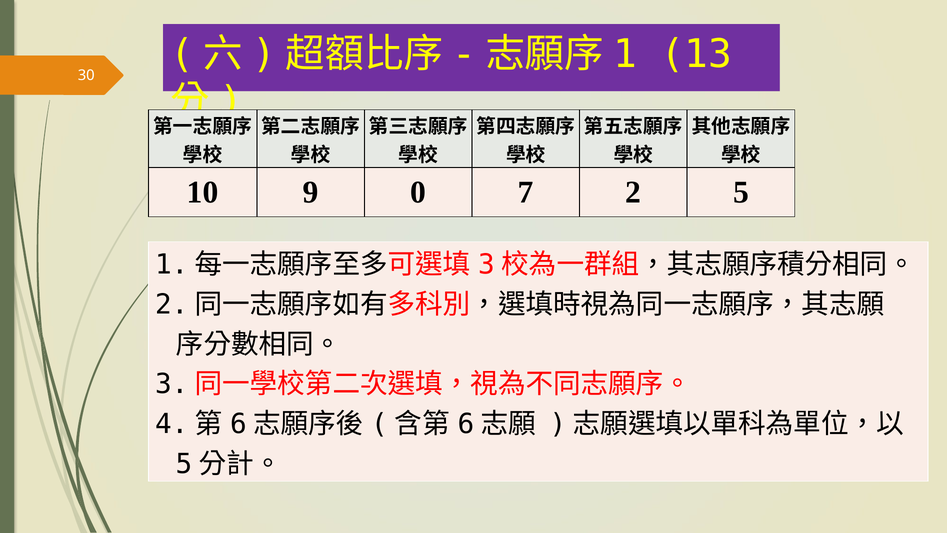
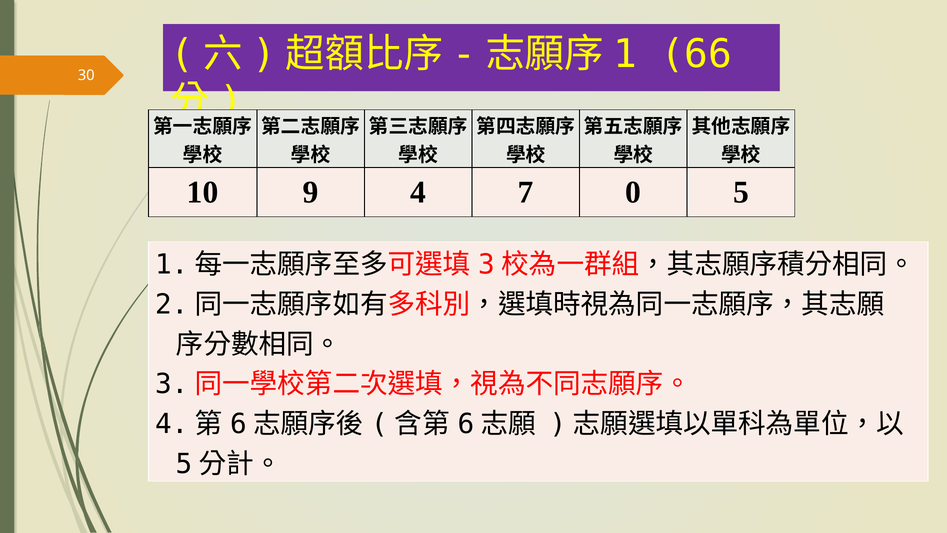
13: 13 -> 66
0: 0 -> 4
2: 2 -> 0
